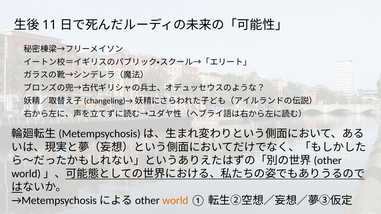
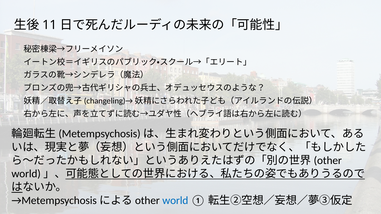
world colour: orange -> blue
